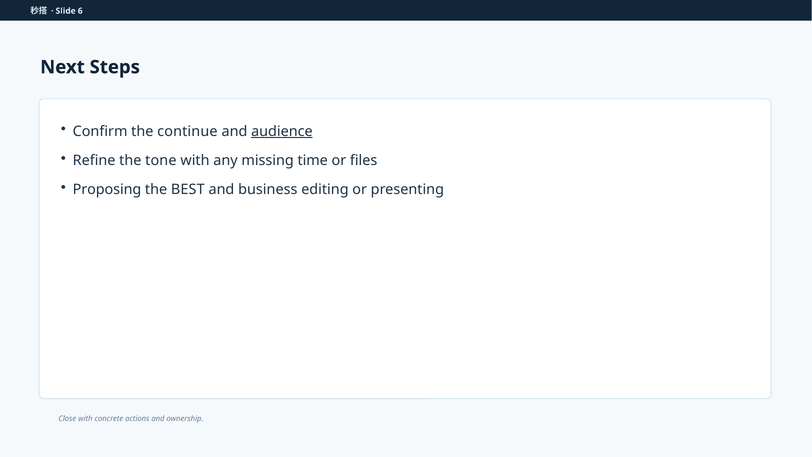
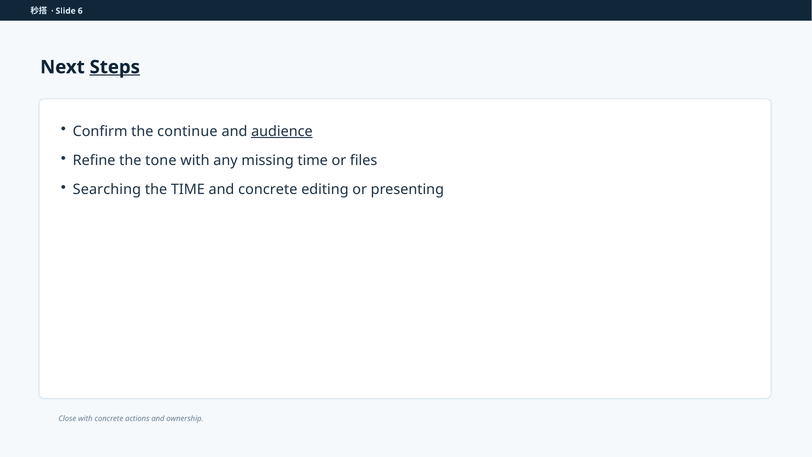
Steps underline: none -> present
Proposing: Proposing -> Searching
the BEST: BEST -> TIME
and business: business -> concrete
